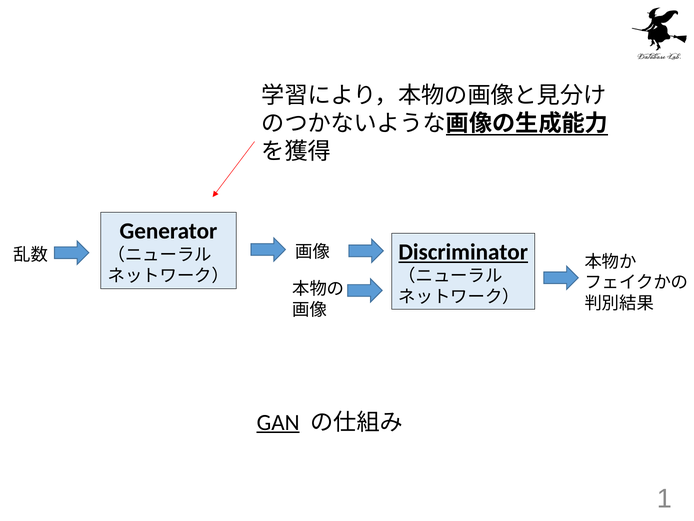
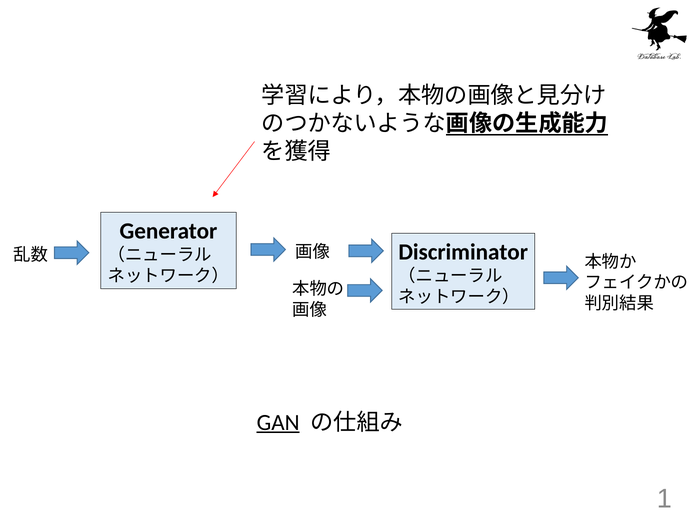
Discriminator underline: present -> none
